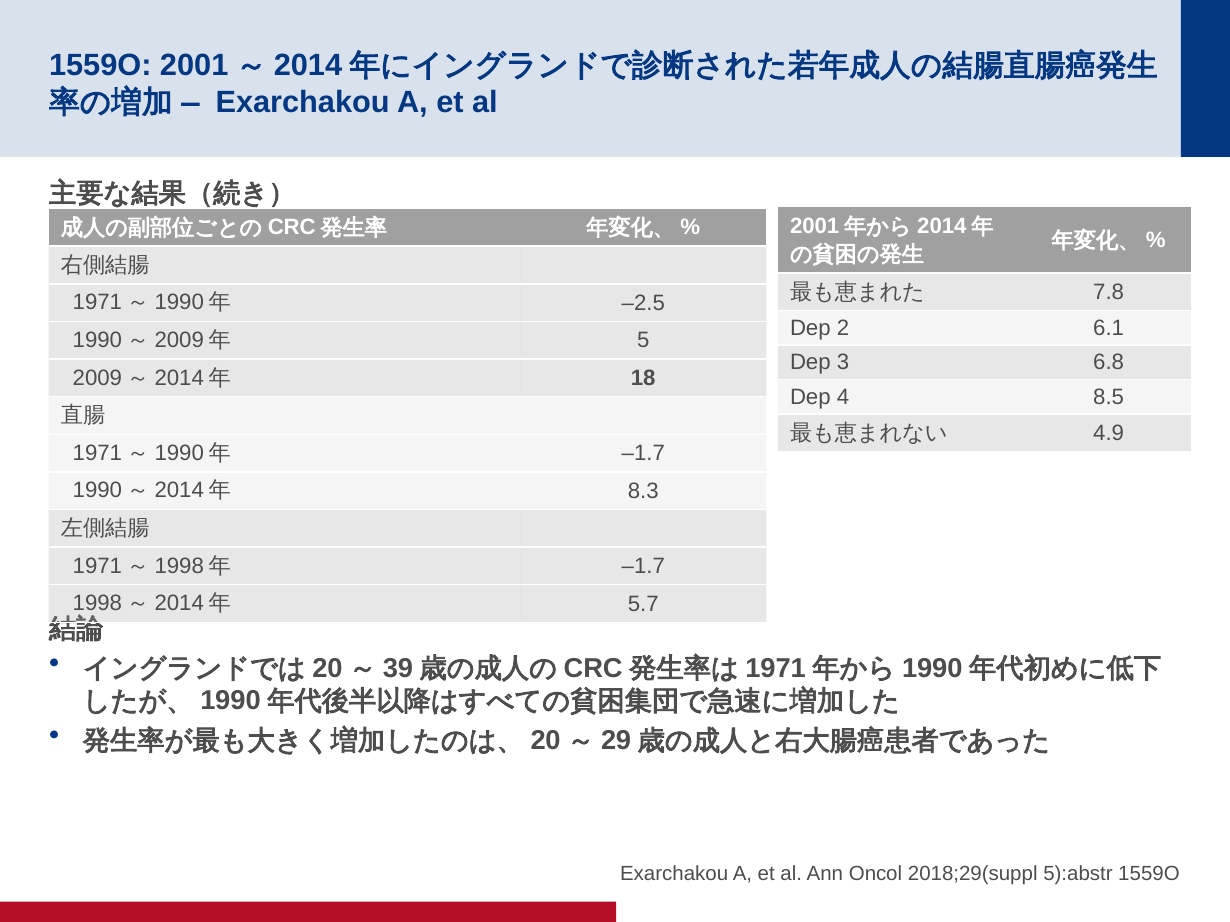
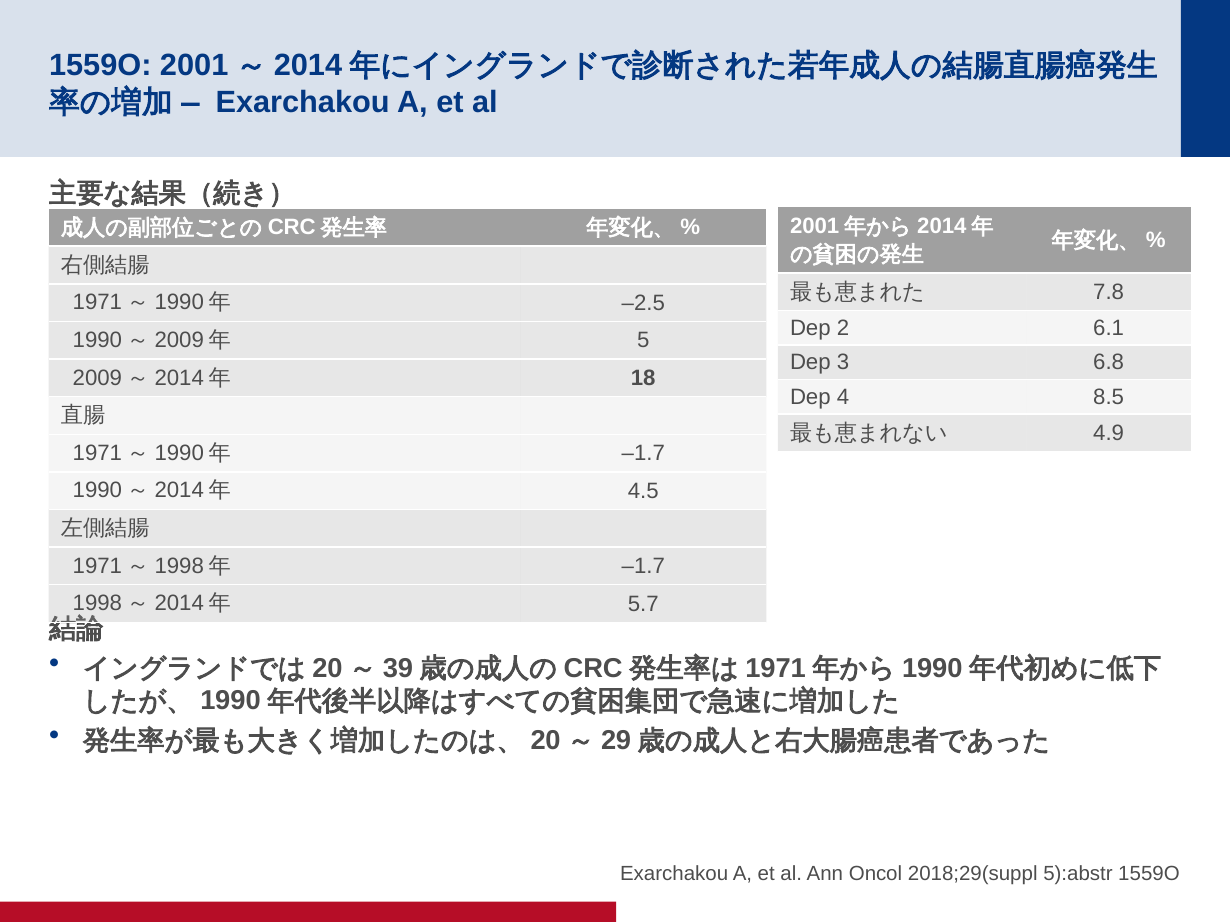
8.3: 8.3 -> 4.5
